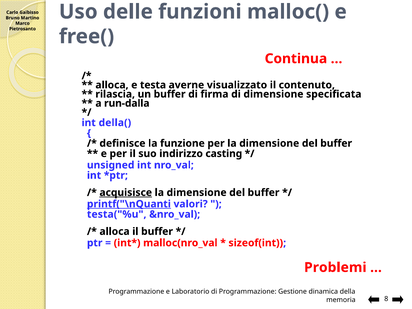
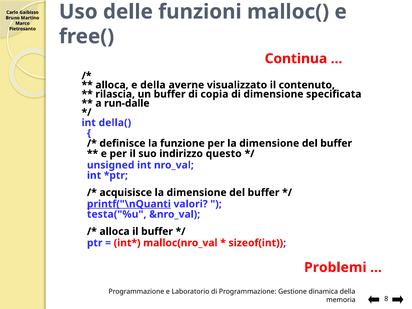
e testa: testa -> della
firma: firma -> copia
run-dalla: run-dalla -> run-dalle
casting: casting -> questo
acquisisce underline: present -> none
